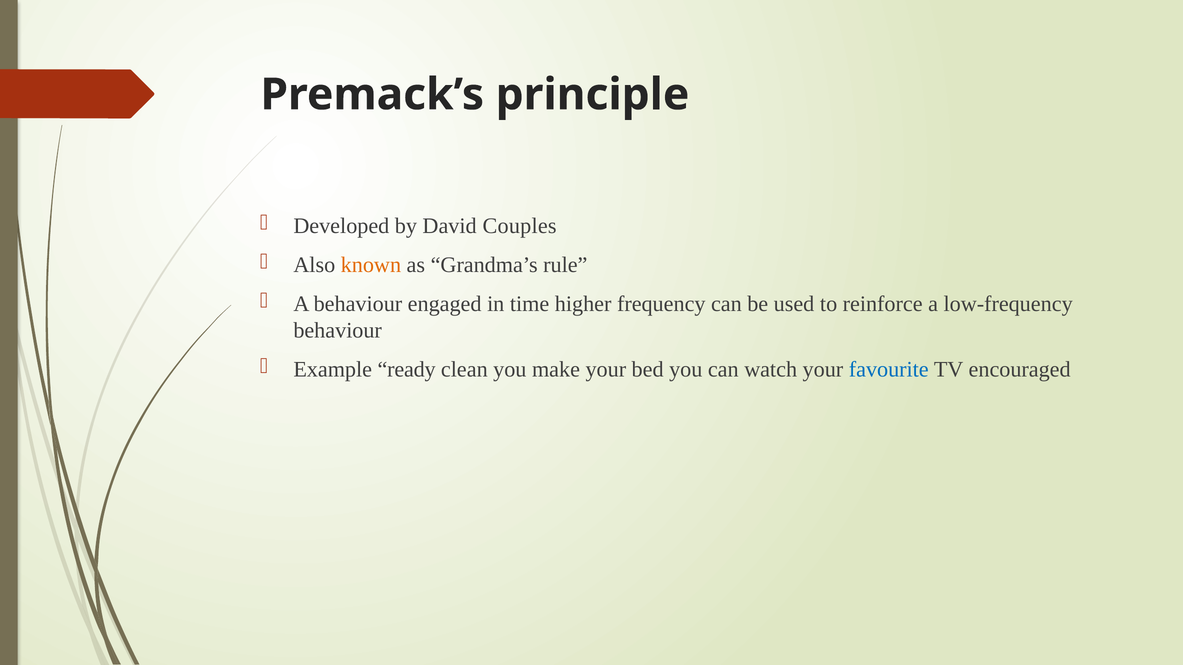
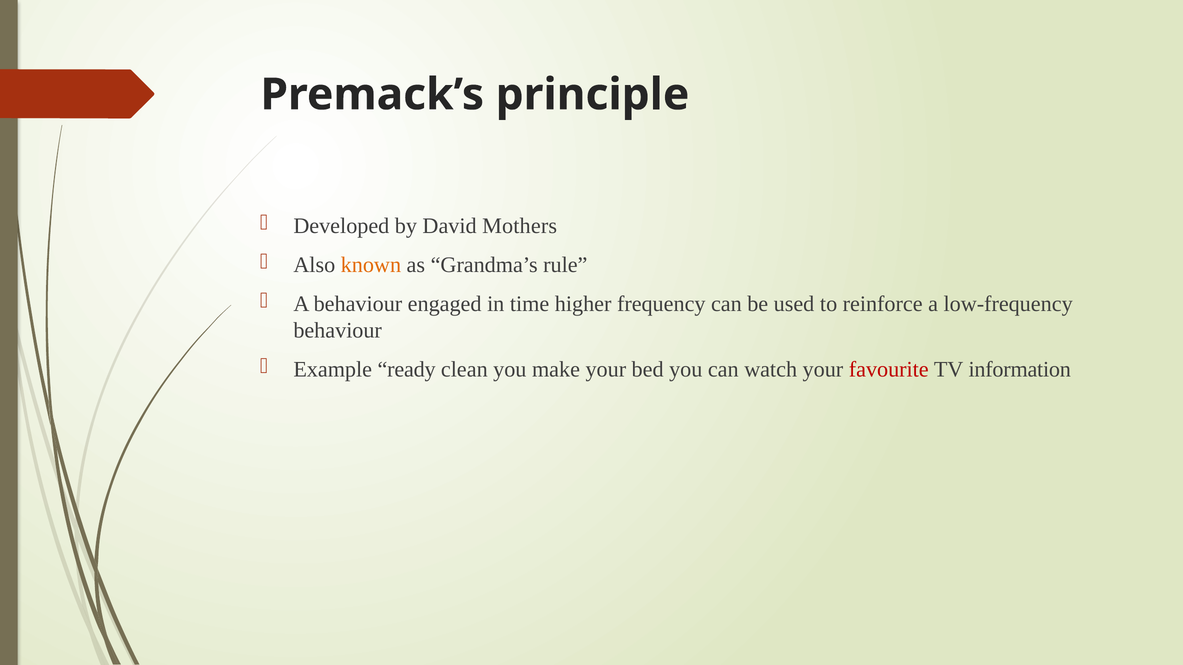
Couples: Couples -> Mothers
favourite colour: blue -> red
encouraged: encouraged -> information
